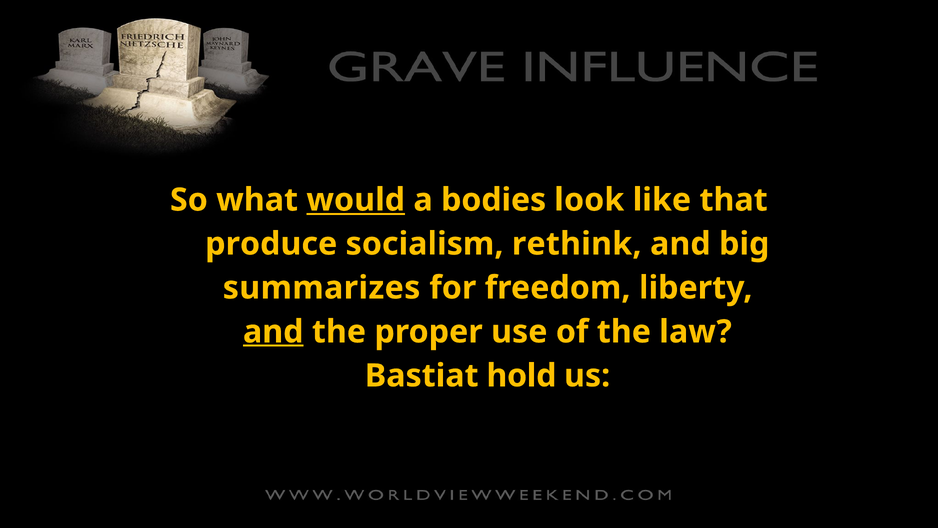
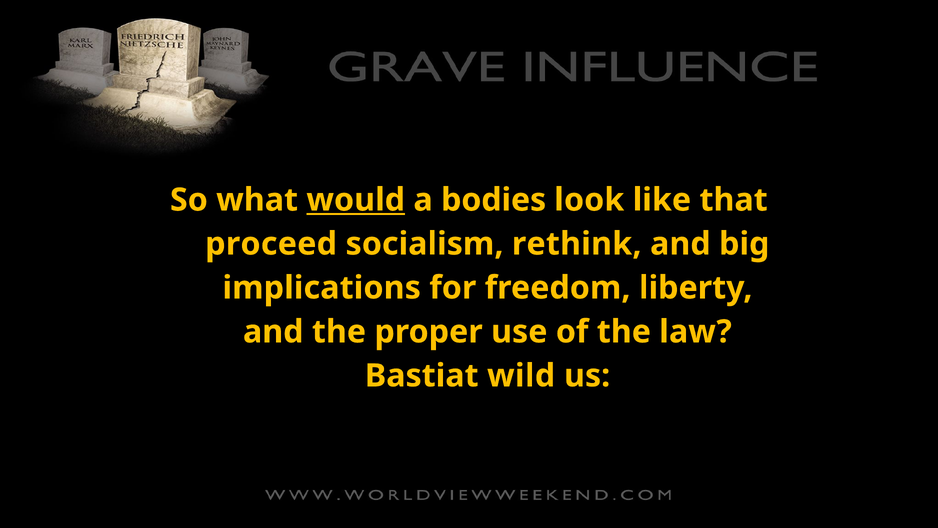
produce: produce -> proceed
summarizes: summarizes -> implications
and at (273, 332) underline: present -> none
hold: hold -> wild
